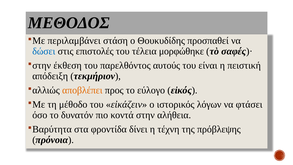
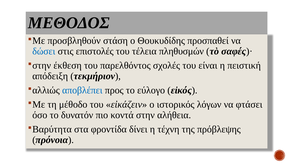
περιλαμβάνει: περιλαμβάνει -> προσβληθούν
μορφώθηκε: μορφώθηκε -> πληθυσμών
αυτούς: αυτούς -> σχολές
αποβλέπει colour: orange -> blue
